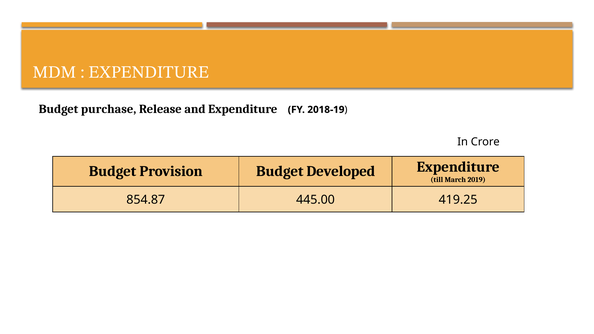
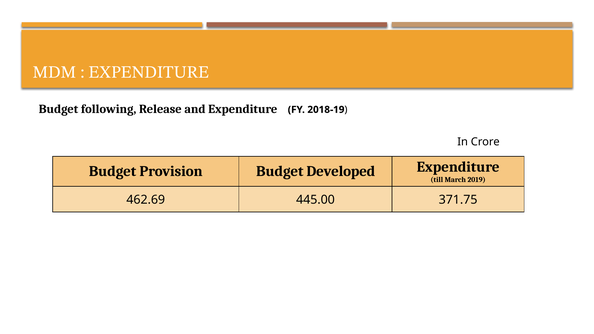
purchase: purchase -> following
854.87: 854.87 -> 462.69
419.25: 419.25 -> 371.75
